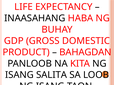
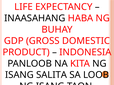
BAHAGDAN: BAHAGDAN -> INDONESIA
